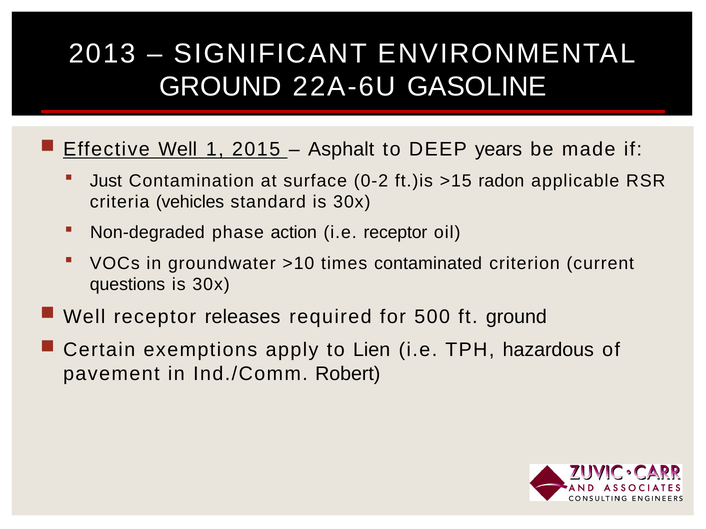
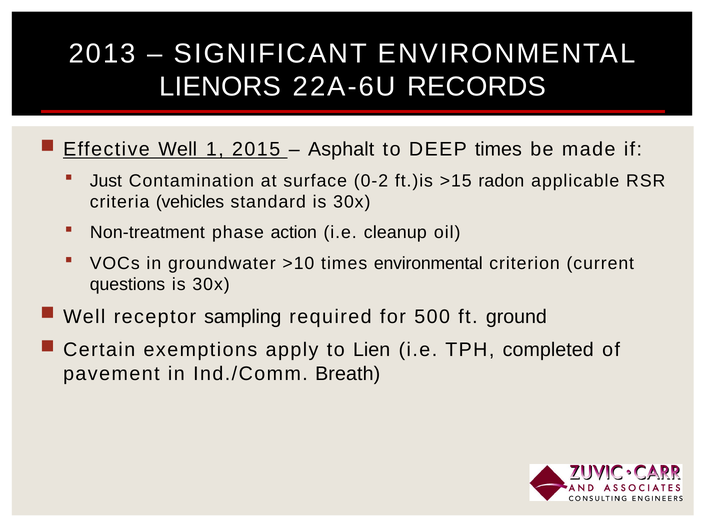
GROUND at (220, 87): GROUND -> LIENORS
GASOLINE: GASOLINE -> RECORDS
DEEP years: years -> times
Non-degraded: Non-degraded -> Non-treatment
i.e receptor: receptor -> cleanup
times contaminated: contaminated -> environmental
releases: releases -> sampling
hazardous: hazardous -> completed
Robert: Robert -> Breath
